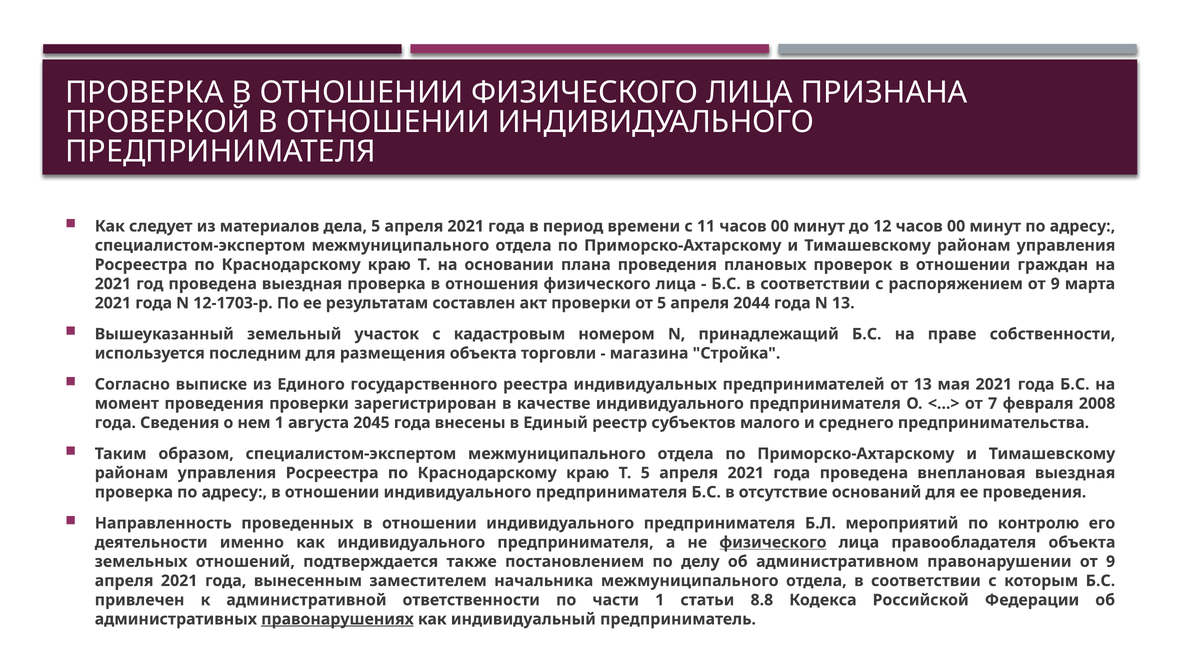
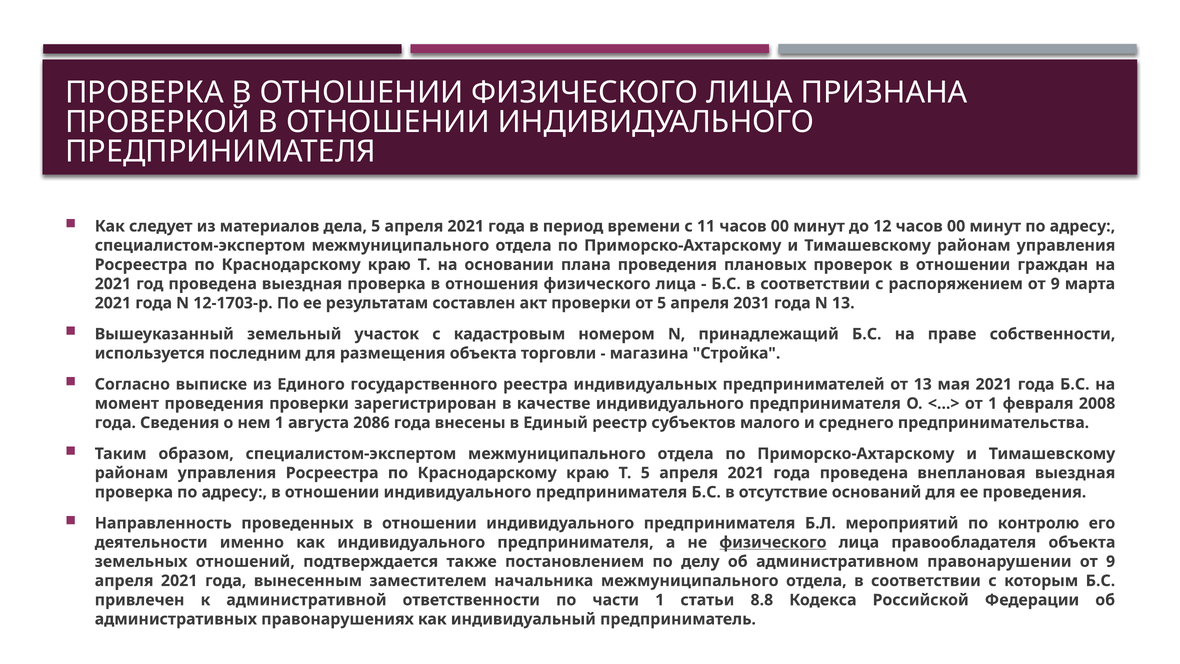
2044: 2044 -> 2031
от 7: 7 -> 1
2045: 2045 -> 2086
правонарушениях underline: present -> none
